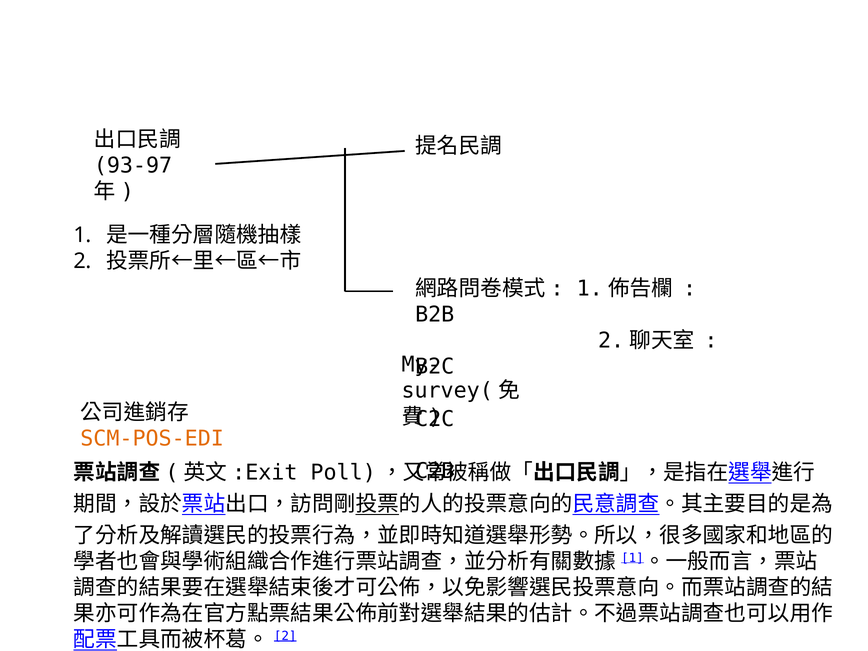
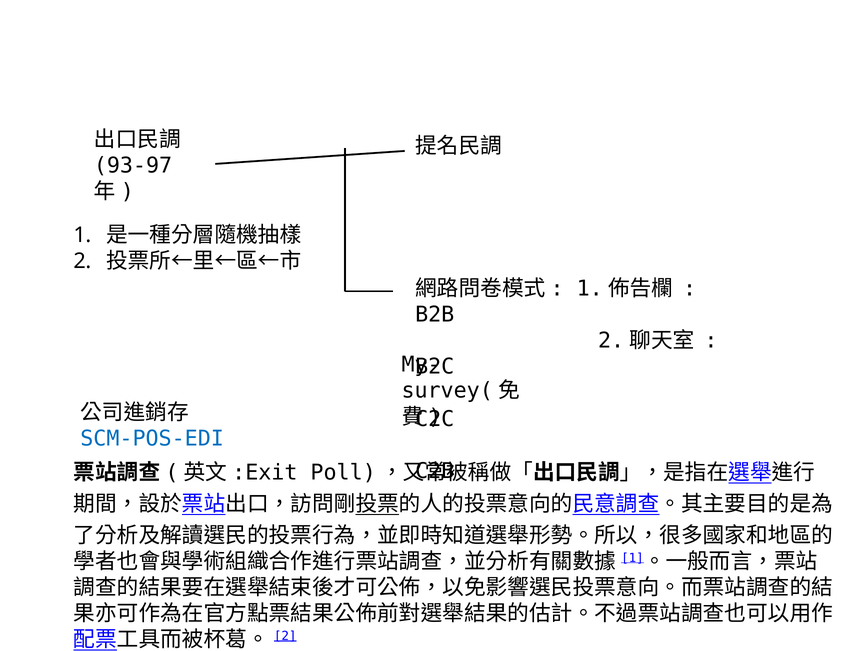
SCM-POS-EDI colour: orange -> blue
